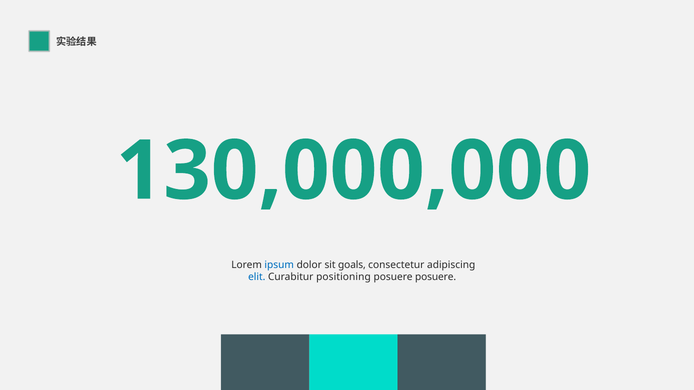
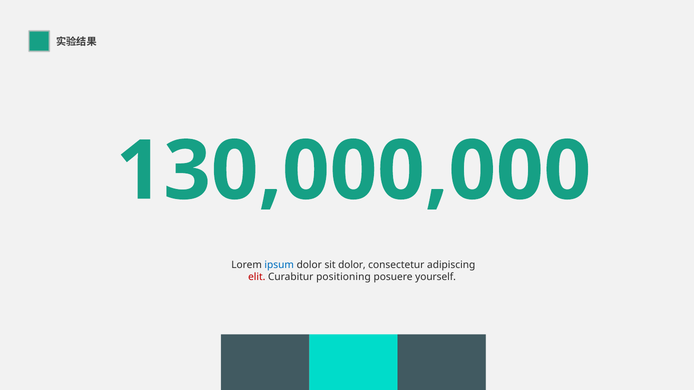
sit goals: goals -> dolor
elit colour: blue -> red
posuere posuere: posuere -> yourself
